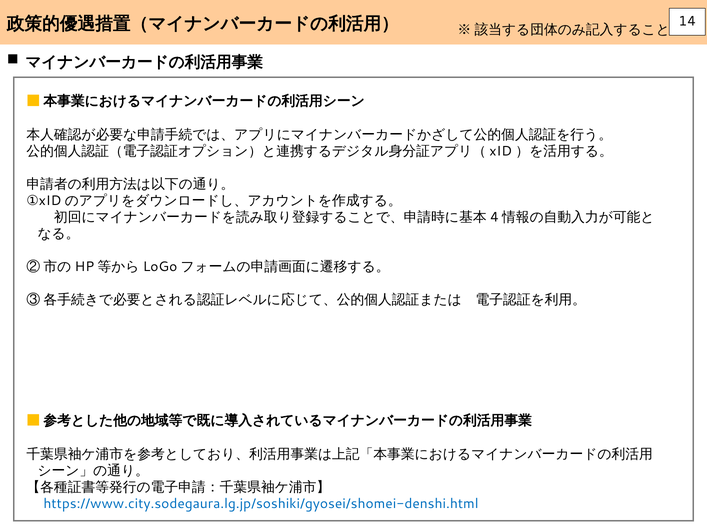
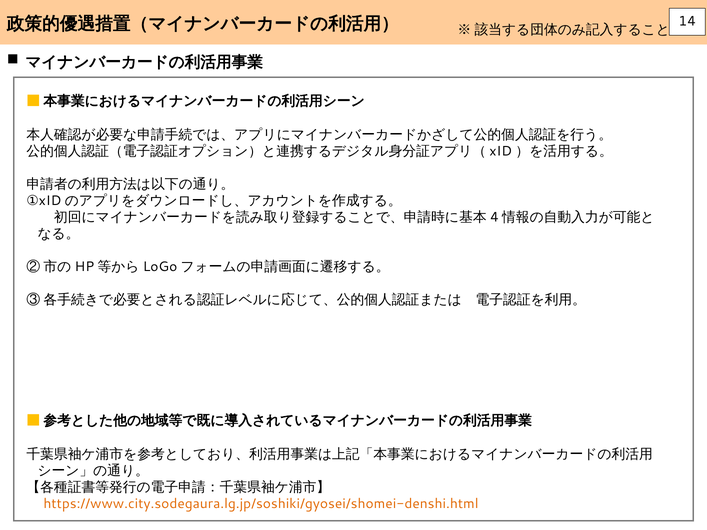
https://www.city.sodegaura.lg.jp/soshiki/gyosei/shomei-denshi.html colour: blue -> orange
